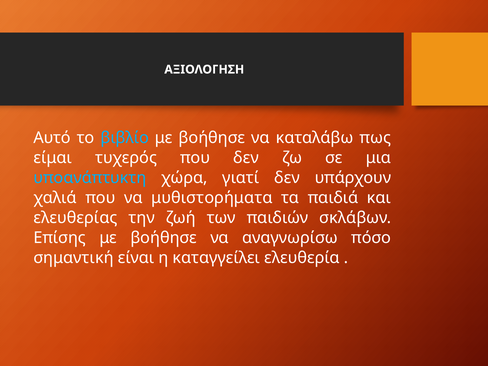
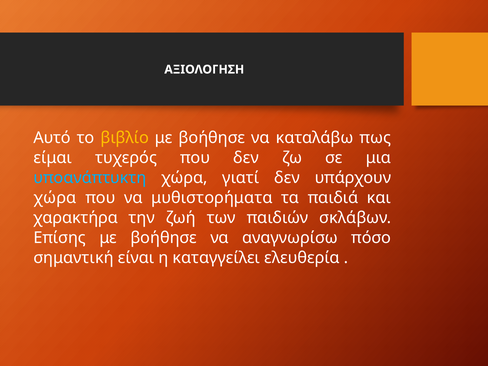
βιβλίο colour: light blue -> yellow
χαλιά at (55, 198): χαλιά -> χώρα
ελευθερίας: ελευθερίας -> χαρακτήρα
